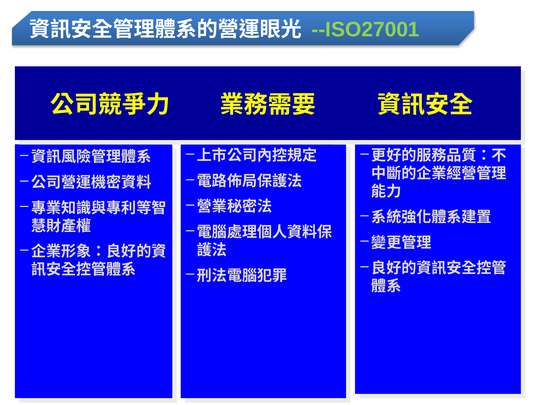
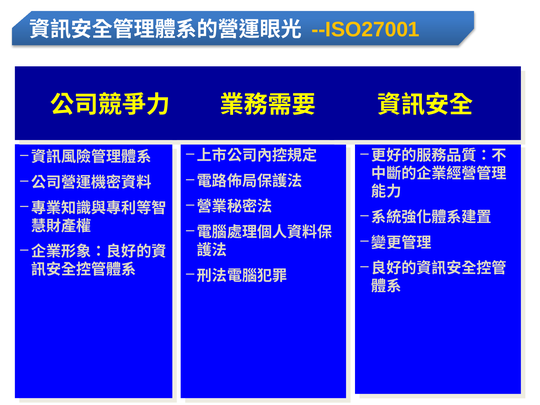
--ISO27001 colour: light green -> yellow
